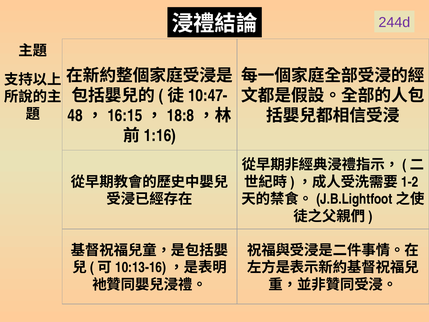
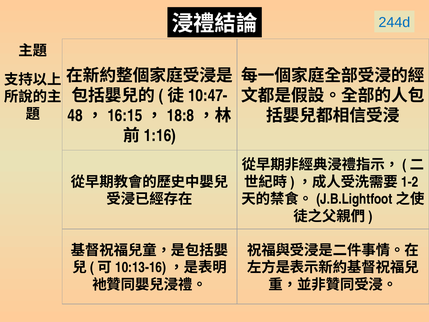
244d colour: purple -> blue
